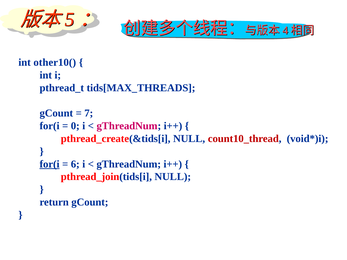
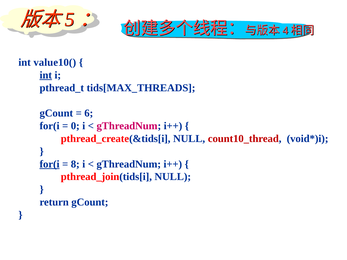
other10(: other10( -> value10(
int at (46, 75) underline: none -> present
7: 7 -> 6
6: 6 -> 8
